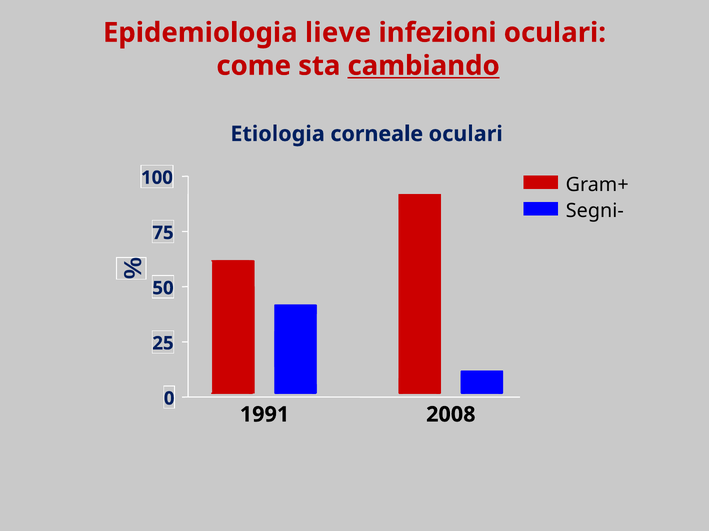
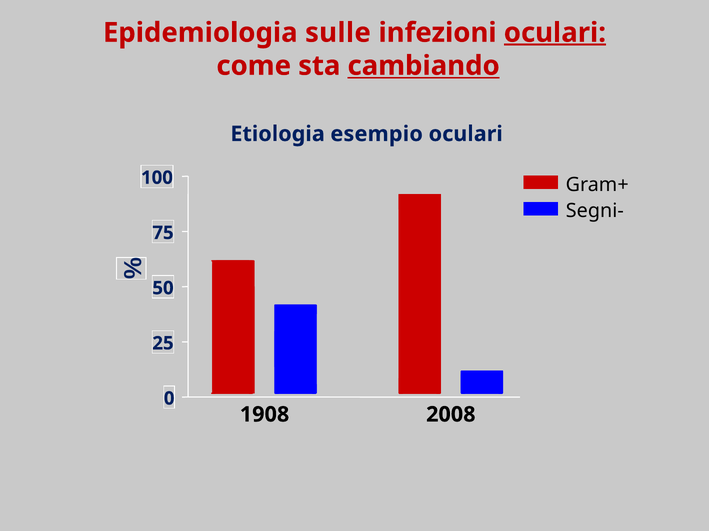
lieve: lieve -> sulle
oculari at (555, 33) underline: none -> present
corneale: corneale -> esempio
1991: 1991 -> 1908
